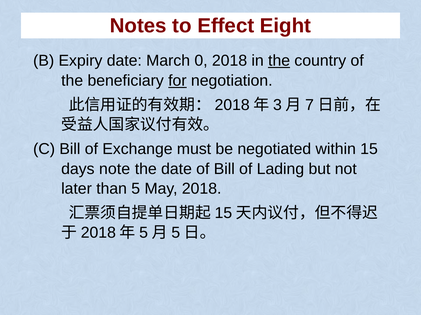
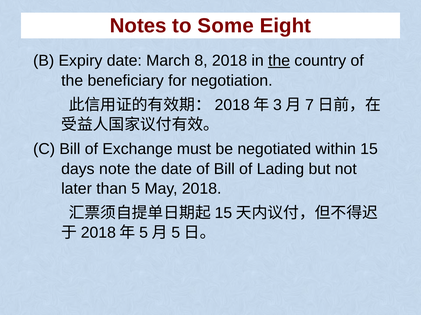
Effect: Effect -> Some
0: 0 -> 8
for underline: present -> none
